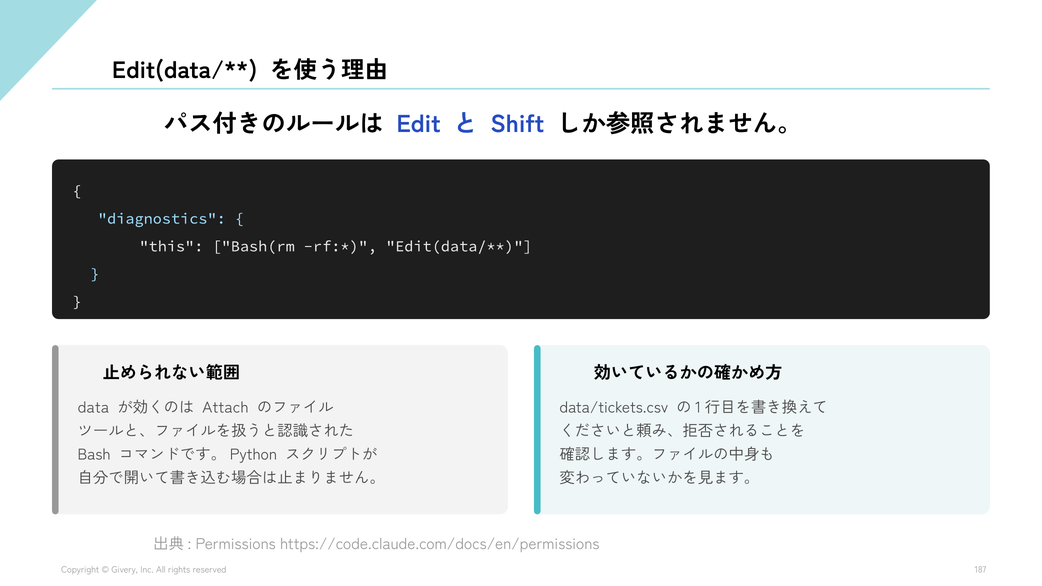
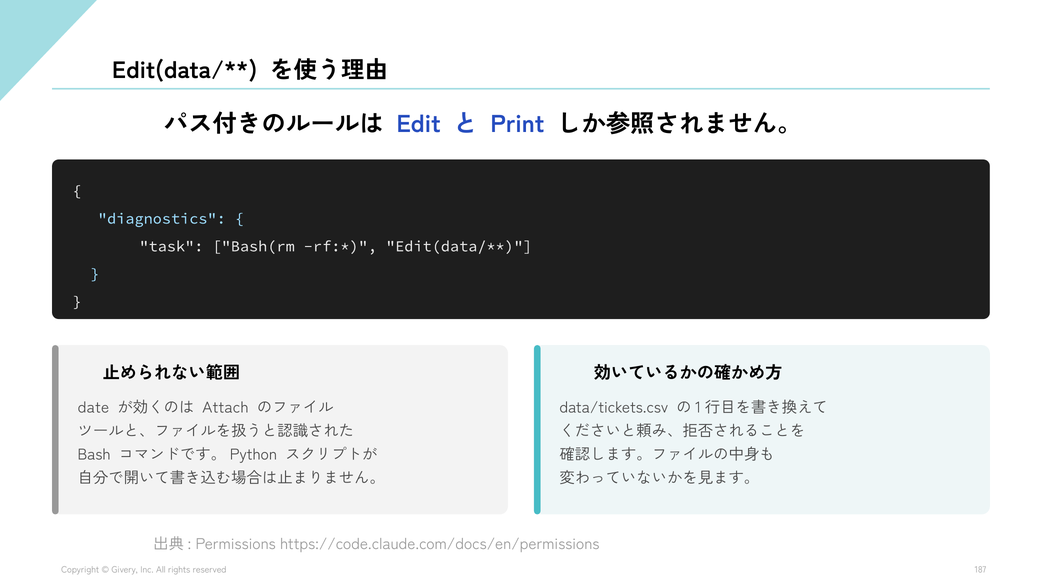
Shift: Shift -> Print
this: this -> task
data: data -> date
